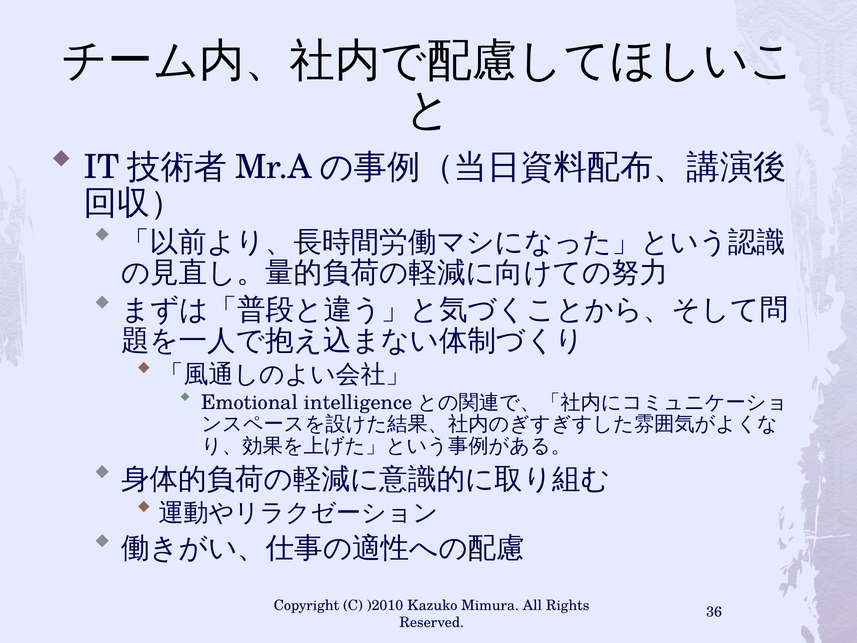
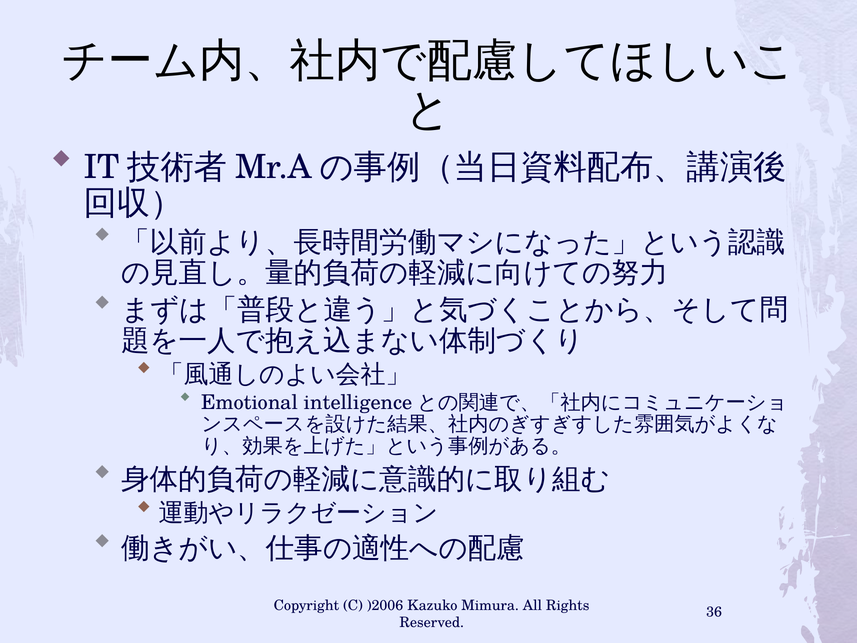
)2010: )2010 -> )2006
